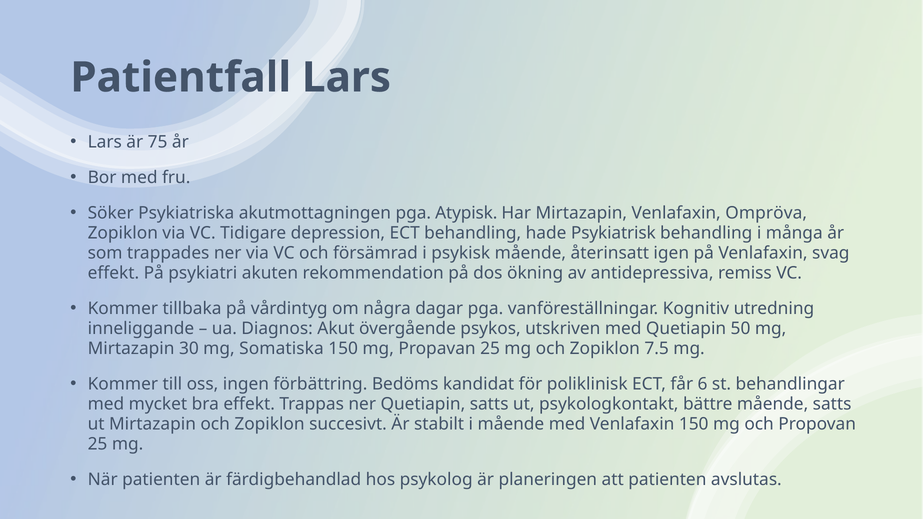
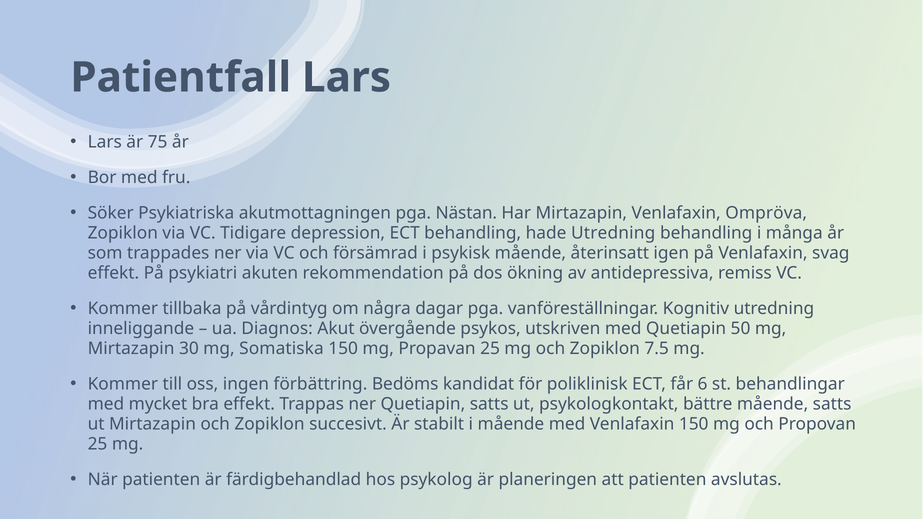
Atypisk: Atypisk -> Nästan
hade Psykiatrisk: Psykiatrisk -> Utredning
